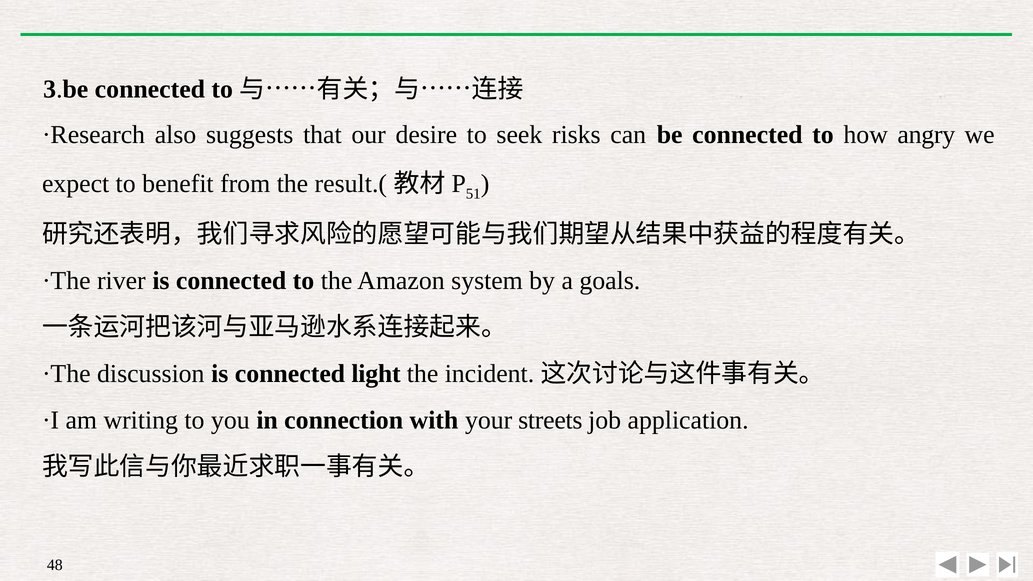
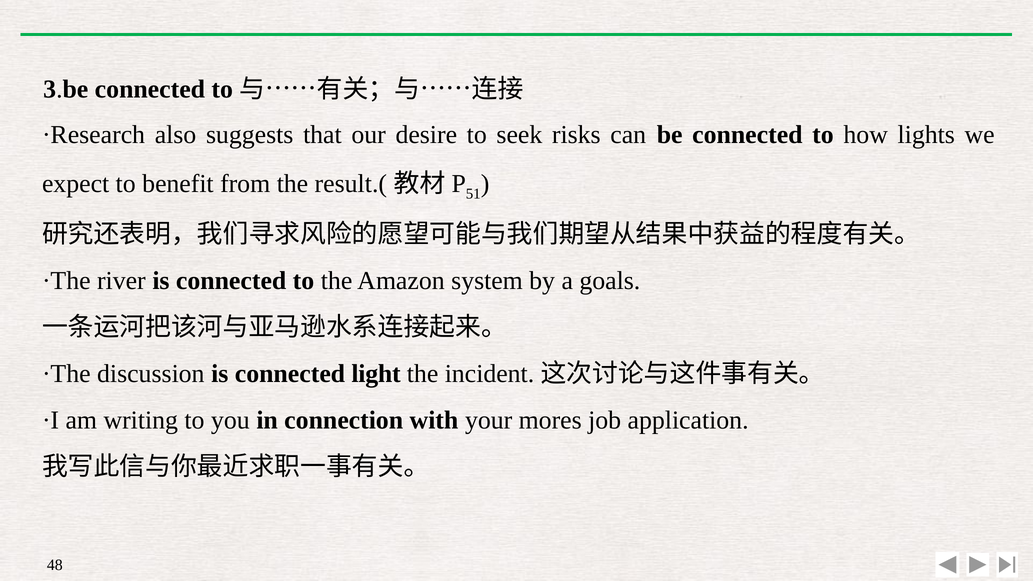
angry: angry -> lights
streets: streets -> mores
